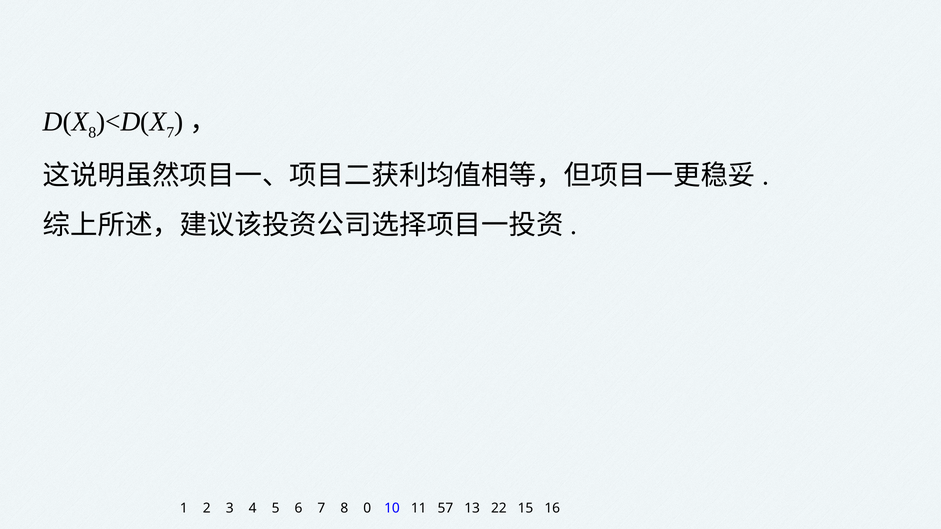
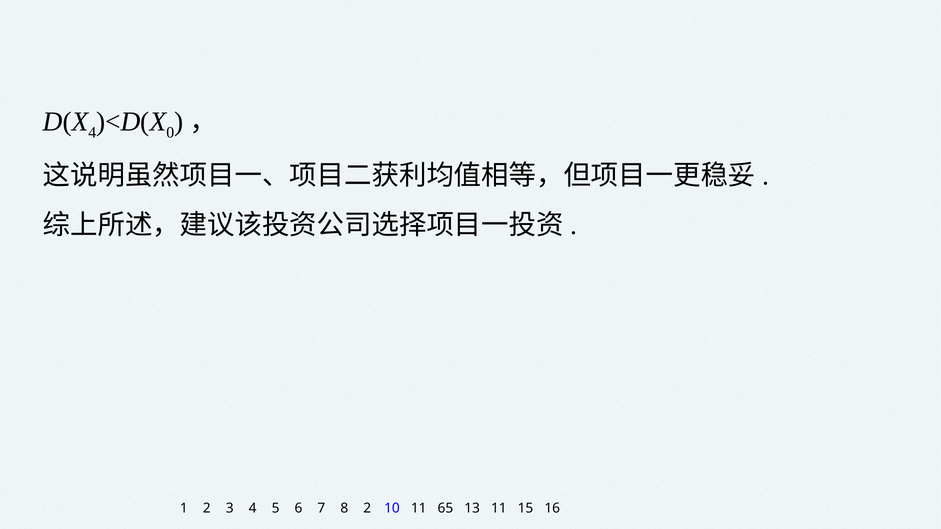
8 at (92, 133): 8 -> 4
7 at (170, 133): 7 -> 0
8 0: 0 -> 2
57: 57 -> 65
13 22: 22 -> 11
